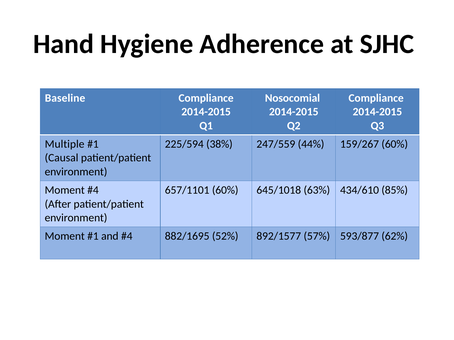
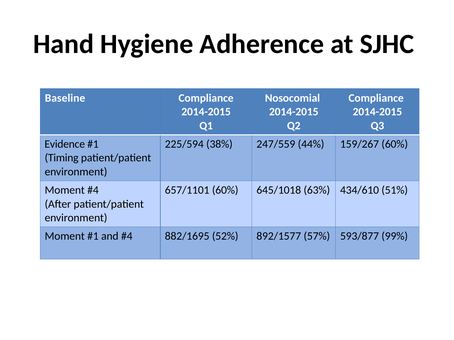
Multiple: Multiple -> Evidence
Causal: Causal -> Timing
85%: 85% -> 51%
62%: 62% -> 99%
